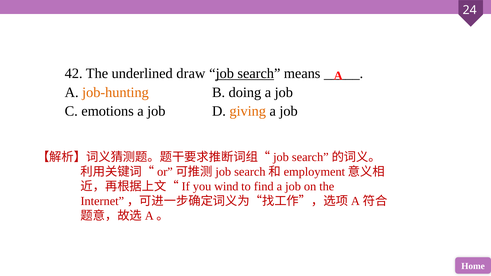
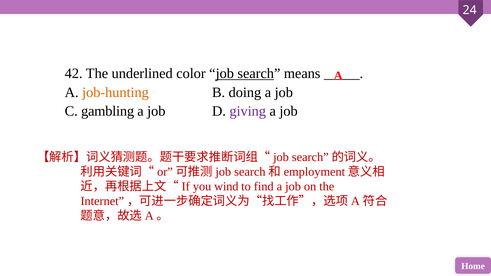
draw: draw -> color
emotions: emotions -> gambling
giving colour: orange -> purple
